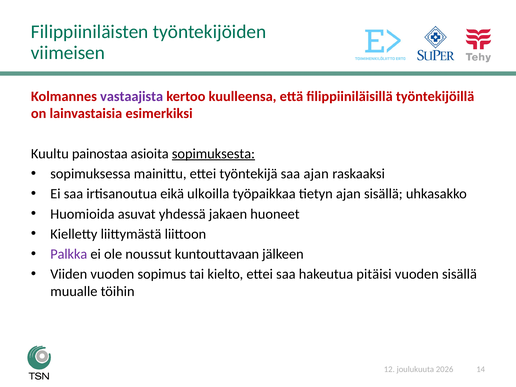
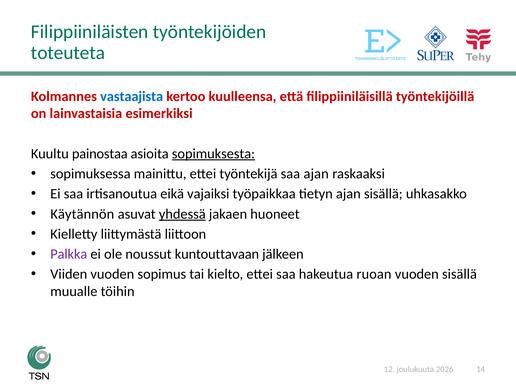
viimeisen: viimeisen -> toteuteta
vastaajista colour: purple -> blue
ulkoilla: ulkoilla -> vajaiksi
Huomioida: Huomioida -> Käytännön
yhdessä underline: none -> present
pitäisi: pitäisi -> ruoan
